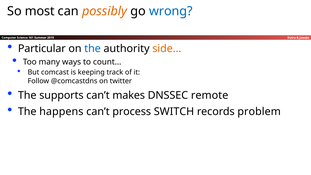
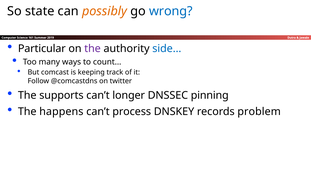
most: most -> state
the at (93, 49) colour: blue -> purple
side colour: orange -> blue
makes: makes -> longer
remote: remote -> pinning
SWITCH: SWITCH -> DNSKEY
